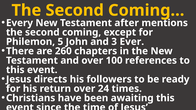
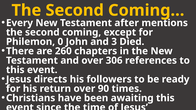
5: 5 -> 0
Ever: Ever -> Died
100: 100 -> 306
24: 24 -> 90
